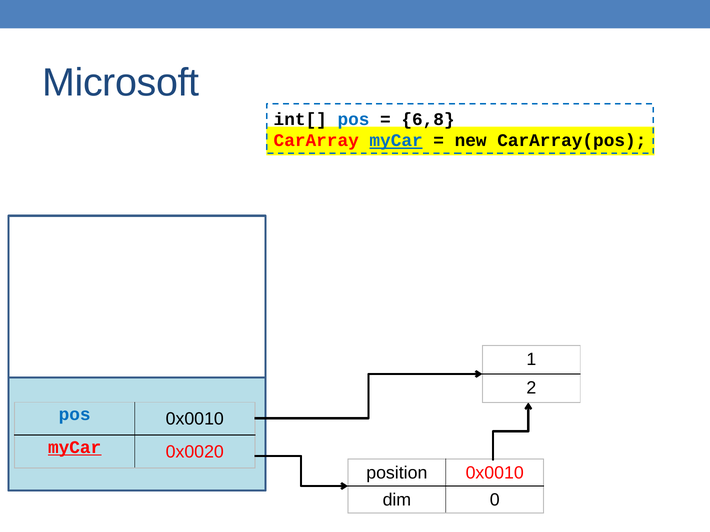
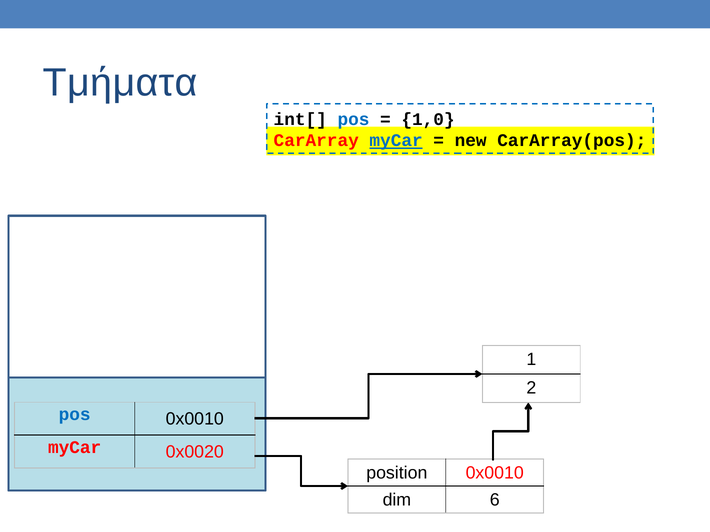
Microsoft: Microsoft -> Τμήματα
6,8: 6,8 -> 1,0
myCar at (75, 448) underline: present -> none
0: 0 -> 6
